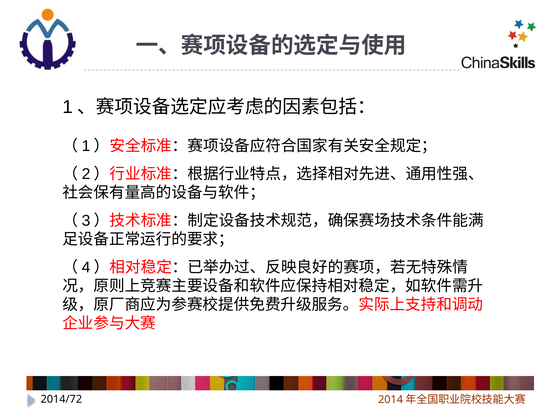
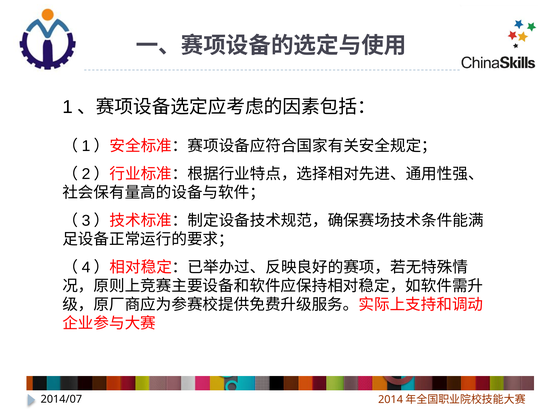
2014/72: 2014/72 -> 2014/07
